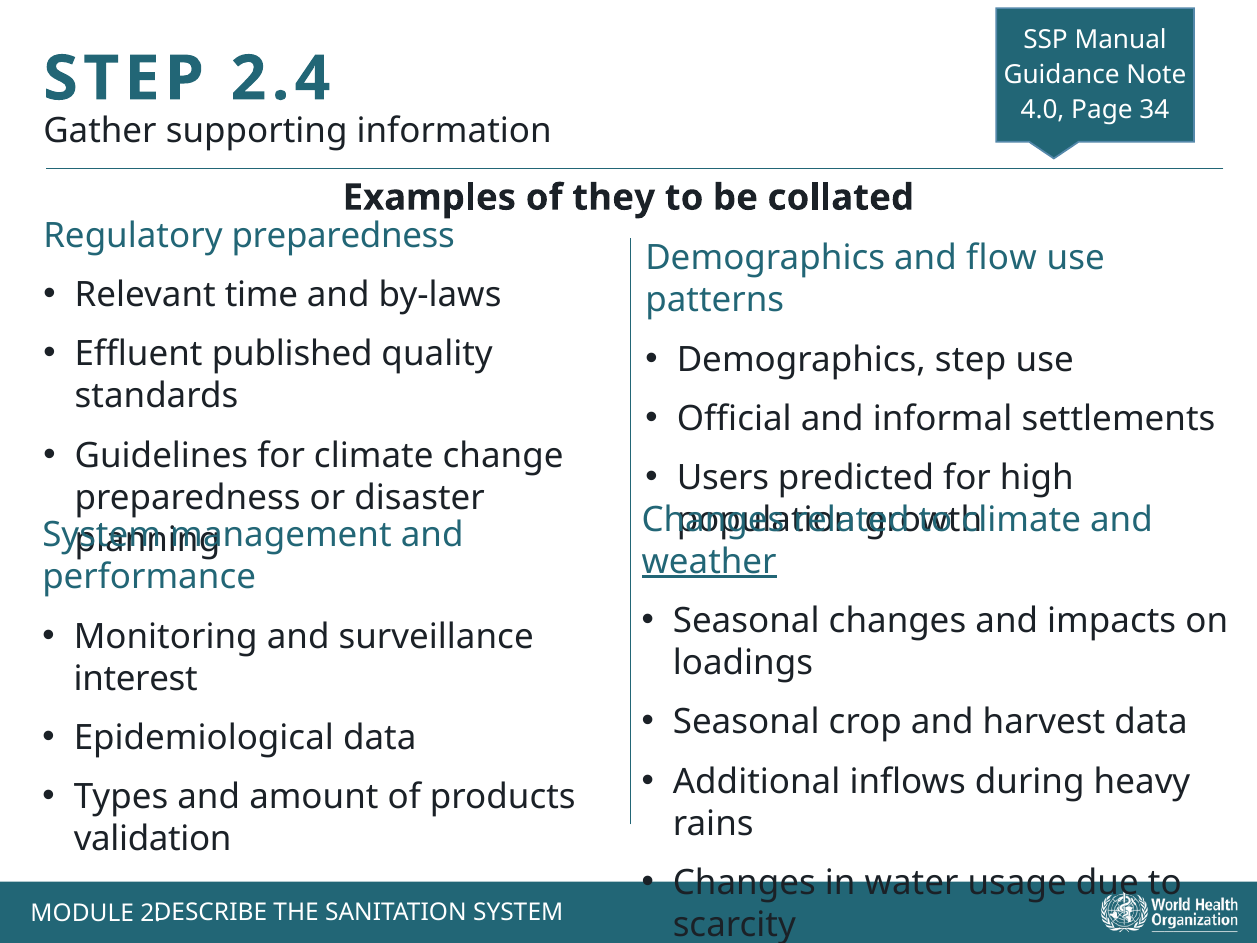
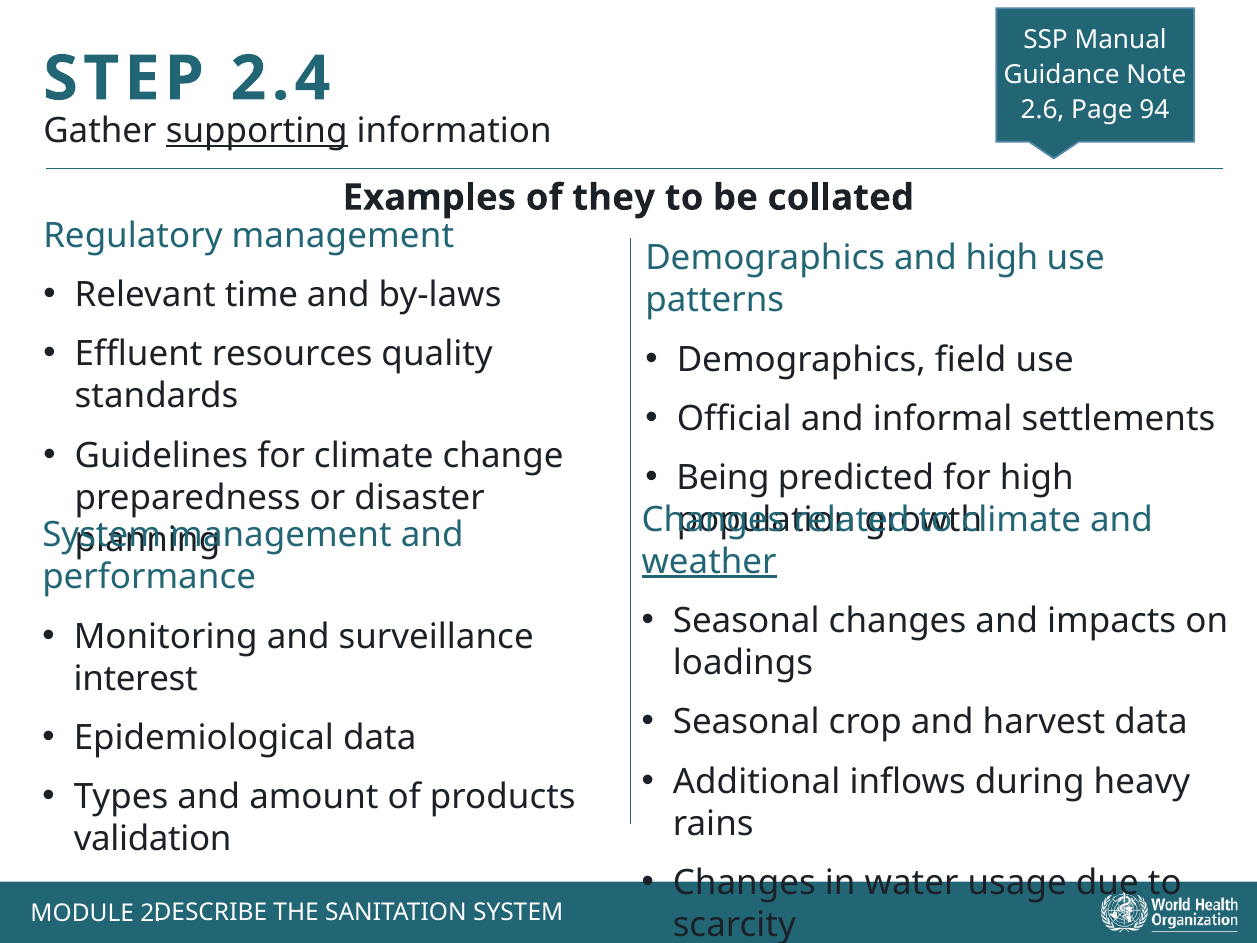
4.0: 4.0 -> 2.6
34: 34 -> 94
supporting underline: none -> present
Regulatory preparedness: preparedness -> management
and flow: flow -> high
published: published -> resources
Demographics step: step -> field
Users: Users -> Being
